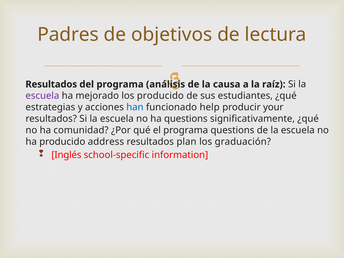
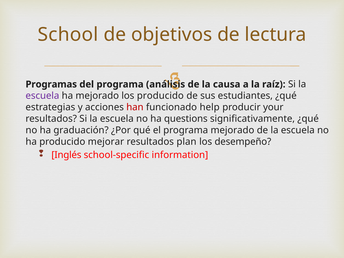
Padres: Padres -> School
Resultados at (51, 84): Resultados -> Programas
han colour: blue -> red
comunidad: comunidad -> graduación
programa questions: questions -> mejorado
address: address -> mejorar
graduación: graduación -> desempeño
